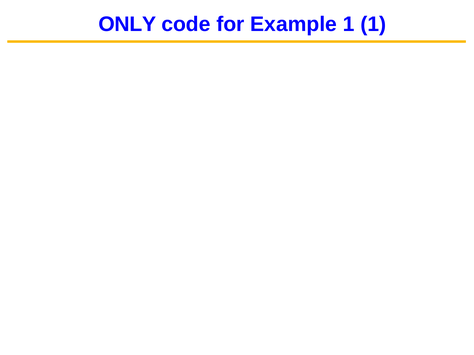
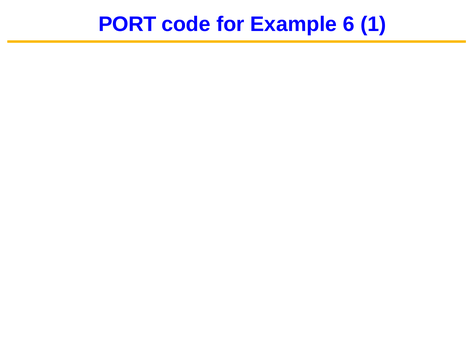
ONLY: ONLY -> PORT
Example 1: 1 -> 6
